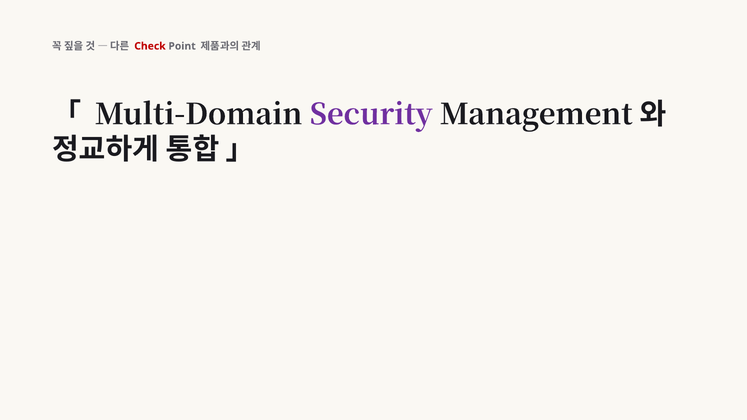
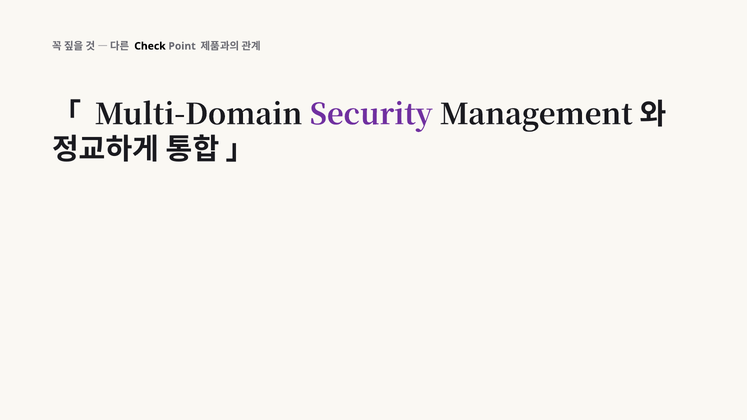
Check colour: red -> black
